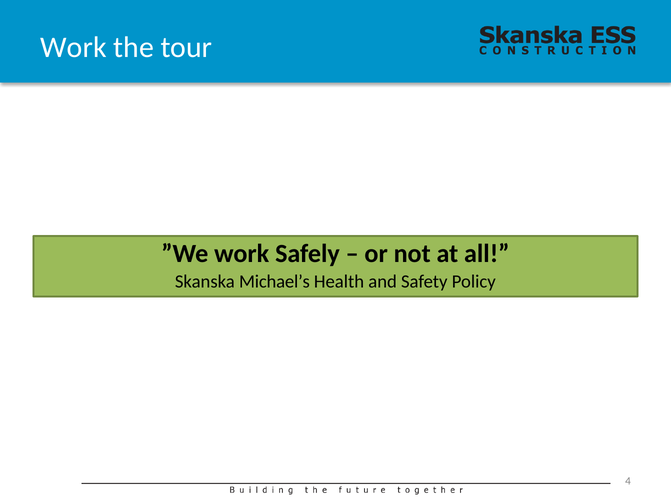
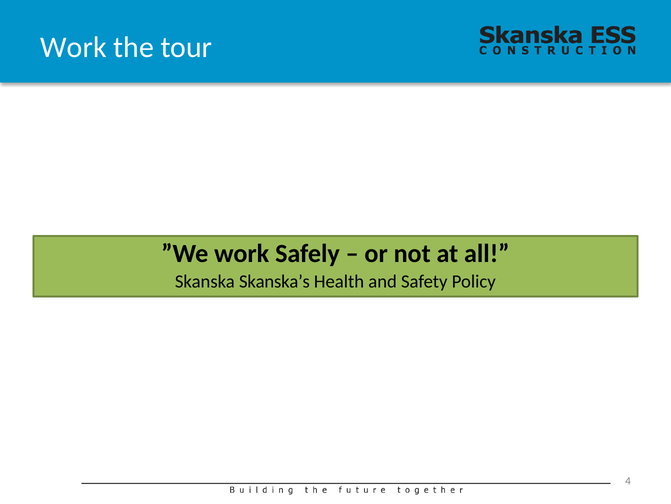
Michael’s: Michael’s -> Skanska’s
